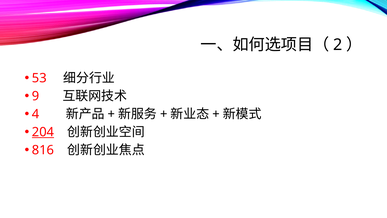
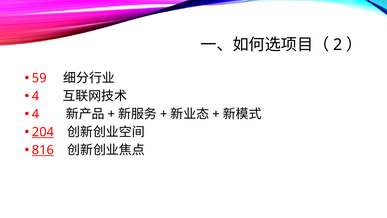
53: 53 -> 59
9 at (36, 96): 9 -> 4
816 underline: none -> present
